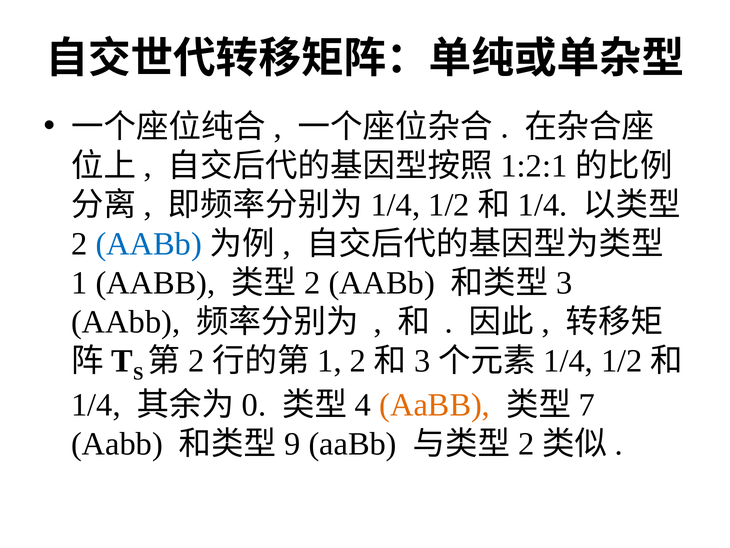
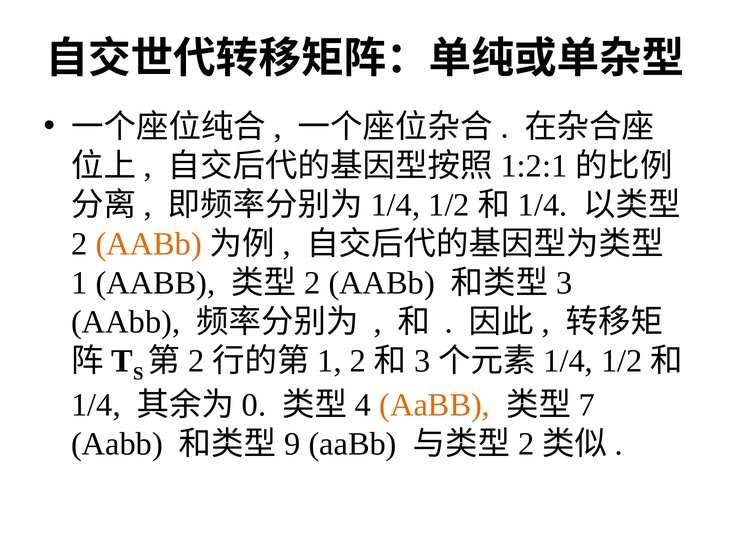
AABb at (149, 244) colour: blue -> orange
